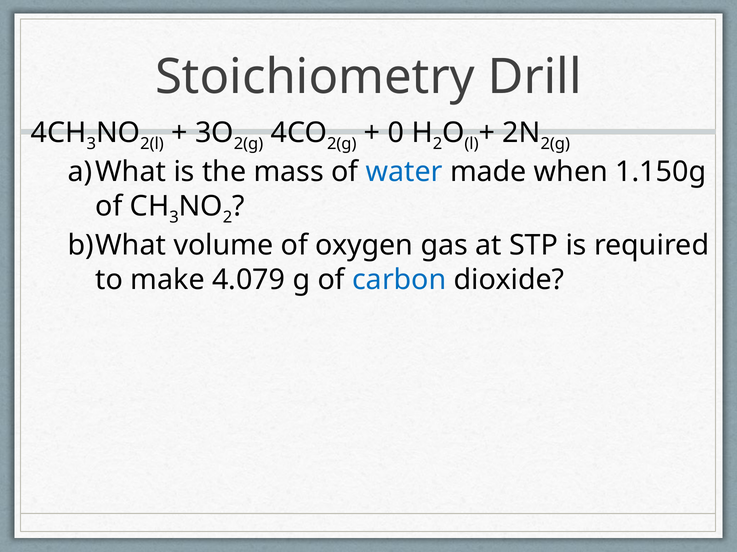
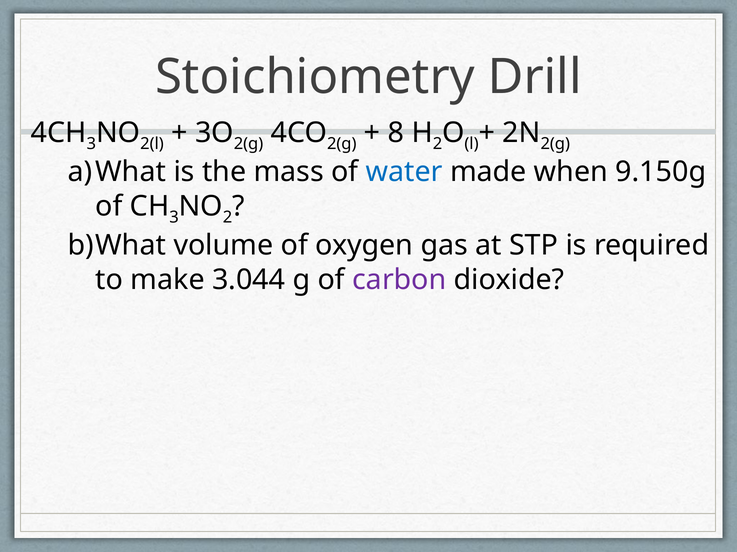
0: 0 -> 8
1.150g: 1.150g -> 9.150g
4.079: 4.079 -> 3.044
carbon colour: blue -> purple
